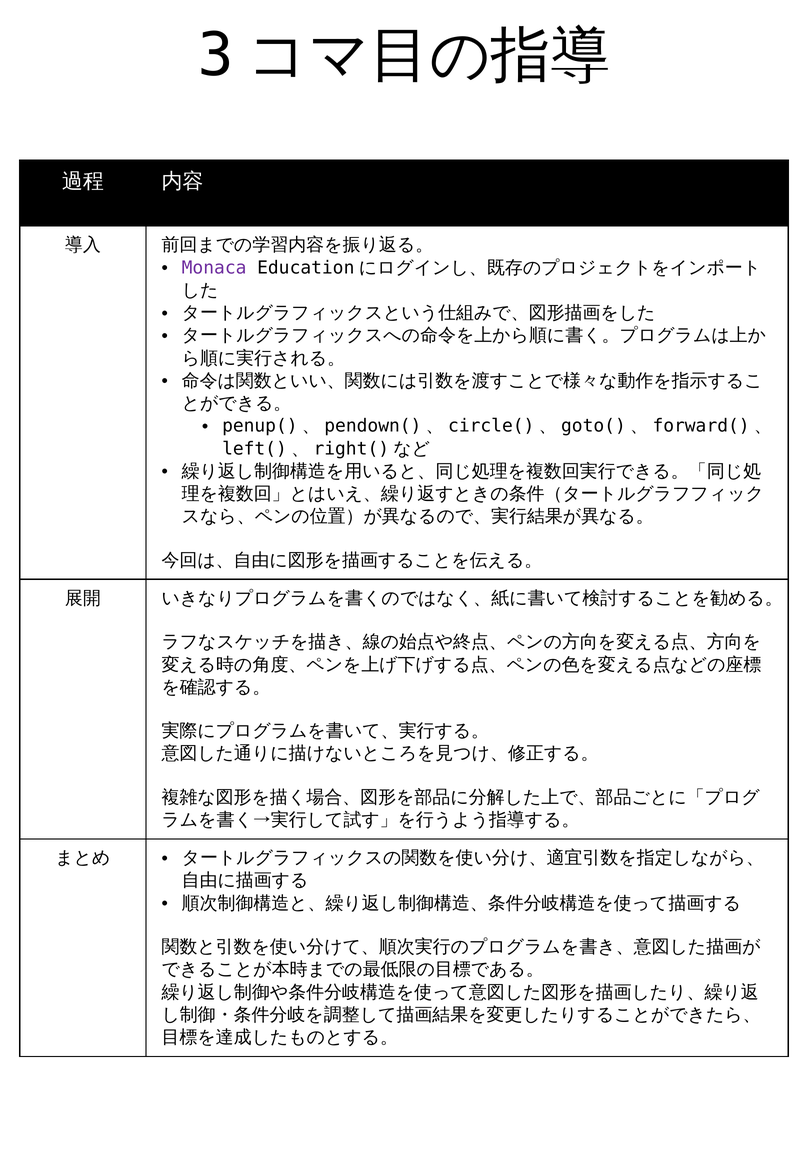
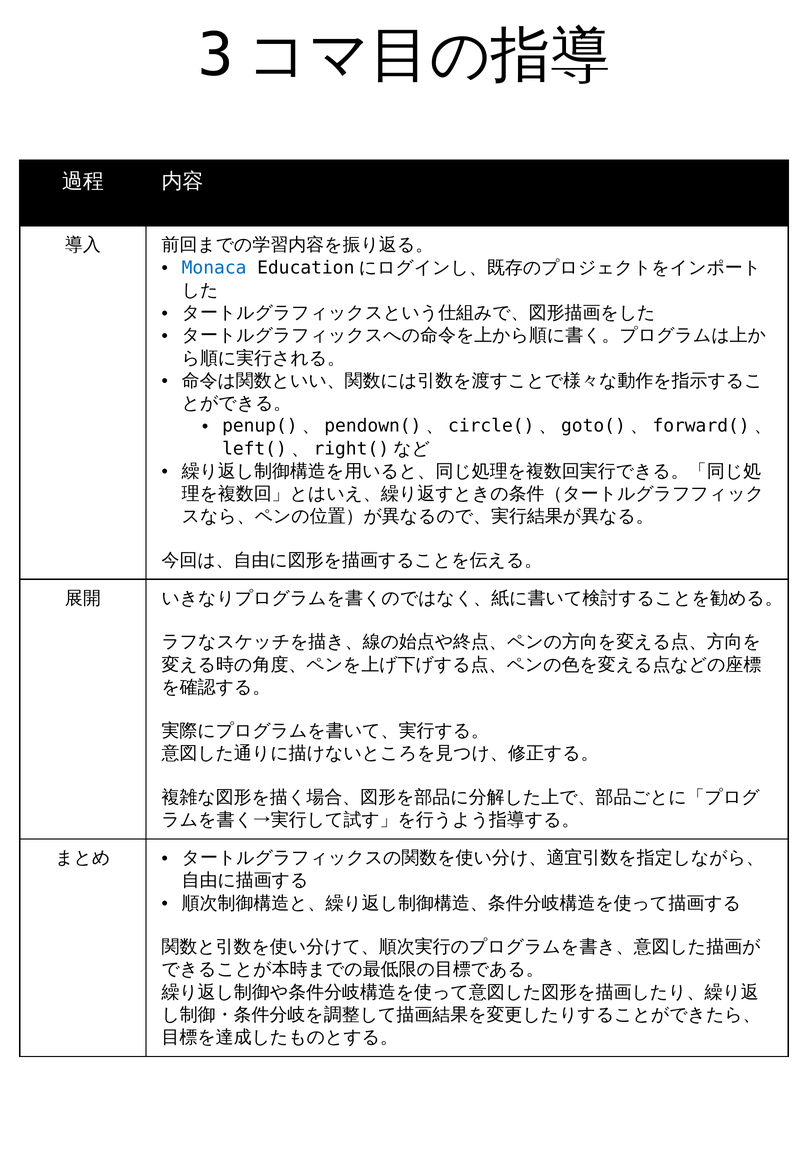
Monaca colour: purple -> blue
